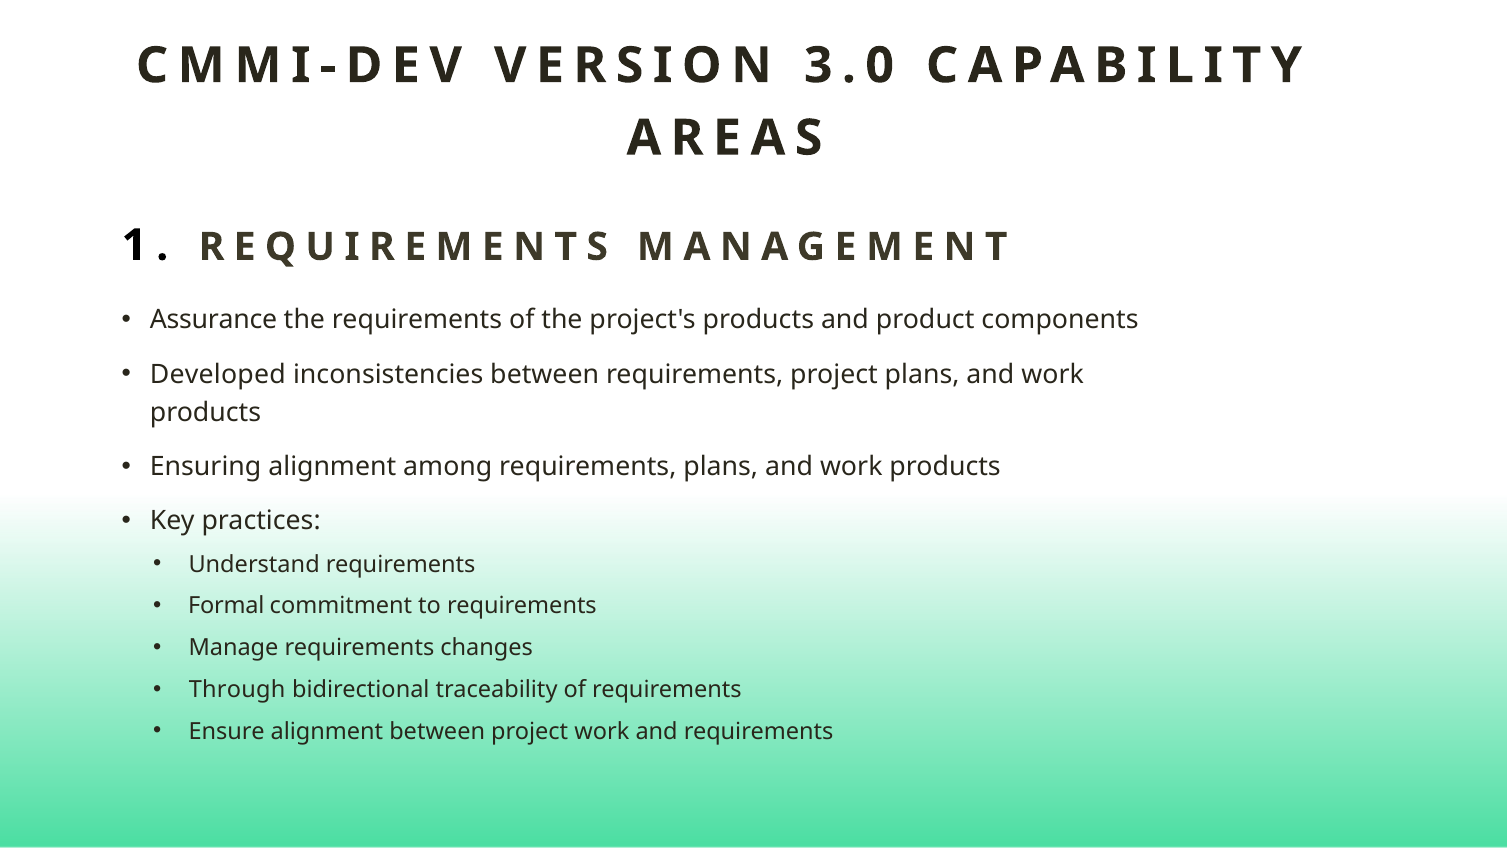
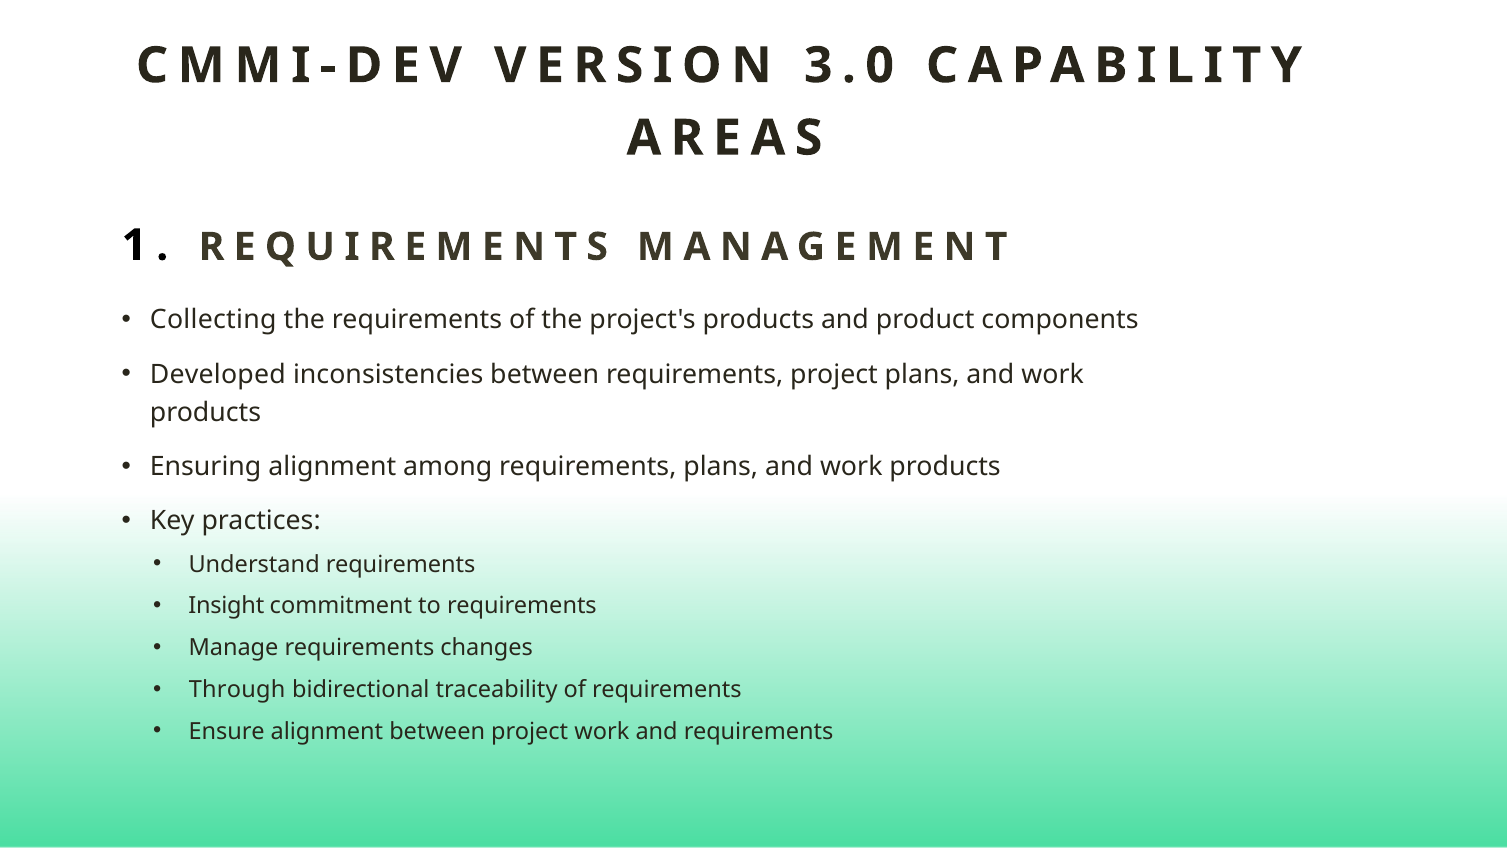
Assurance: Assurance -> Collecting
Formal: Formal -> Insight
